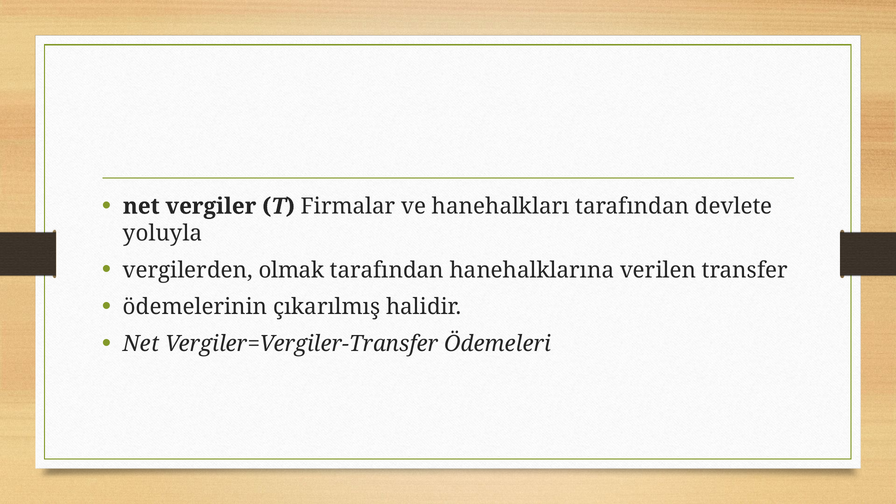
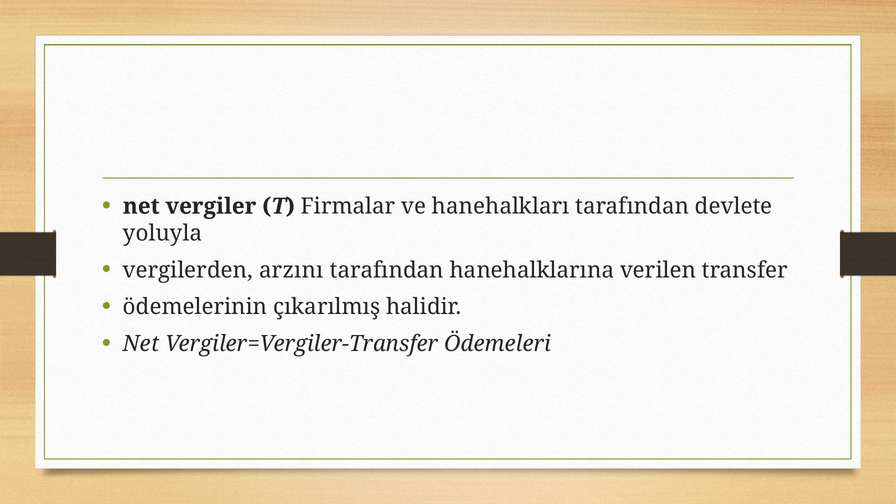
olmak: olmak -> arzını
